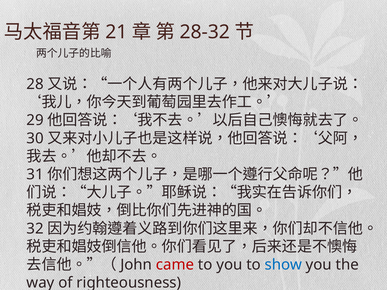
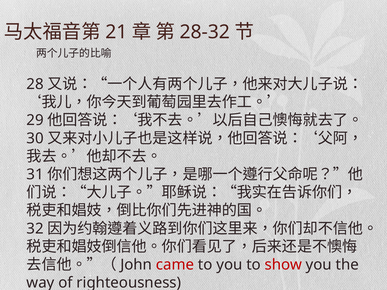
show colour: blue -> red
